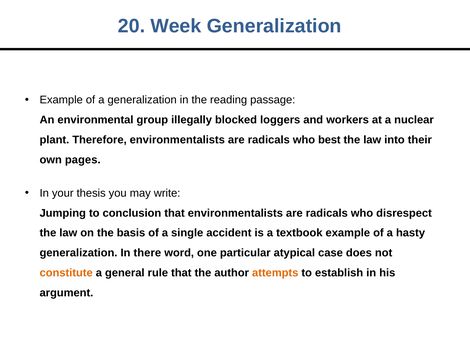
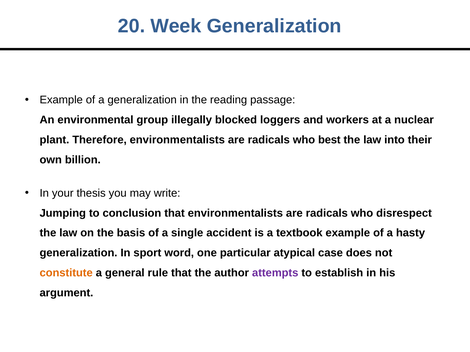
pages: pages -> billion
there: there -> sport
attempts colour: orange -> purple
